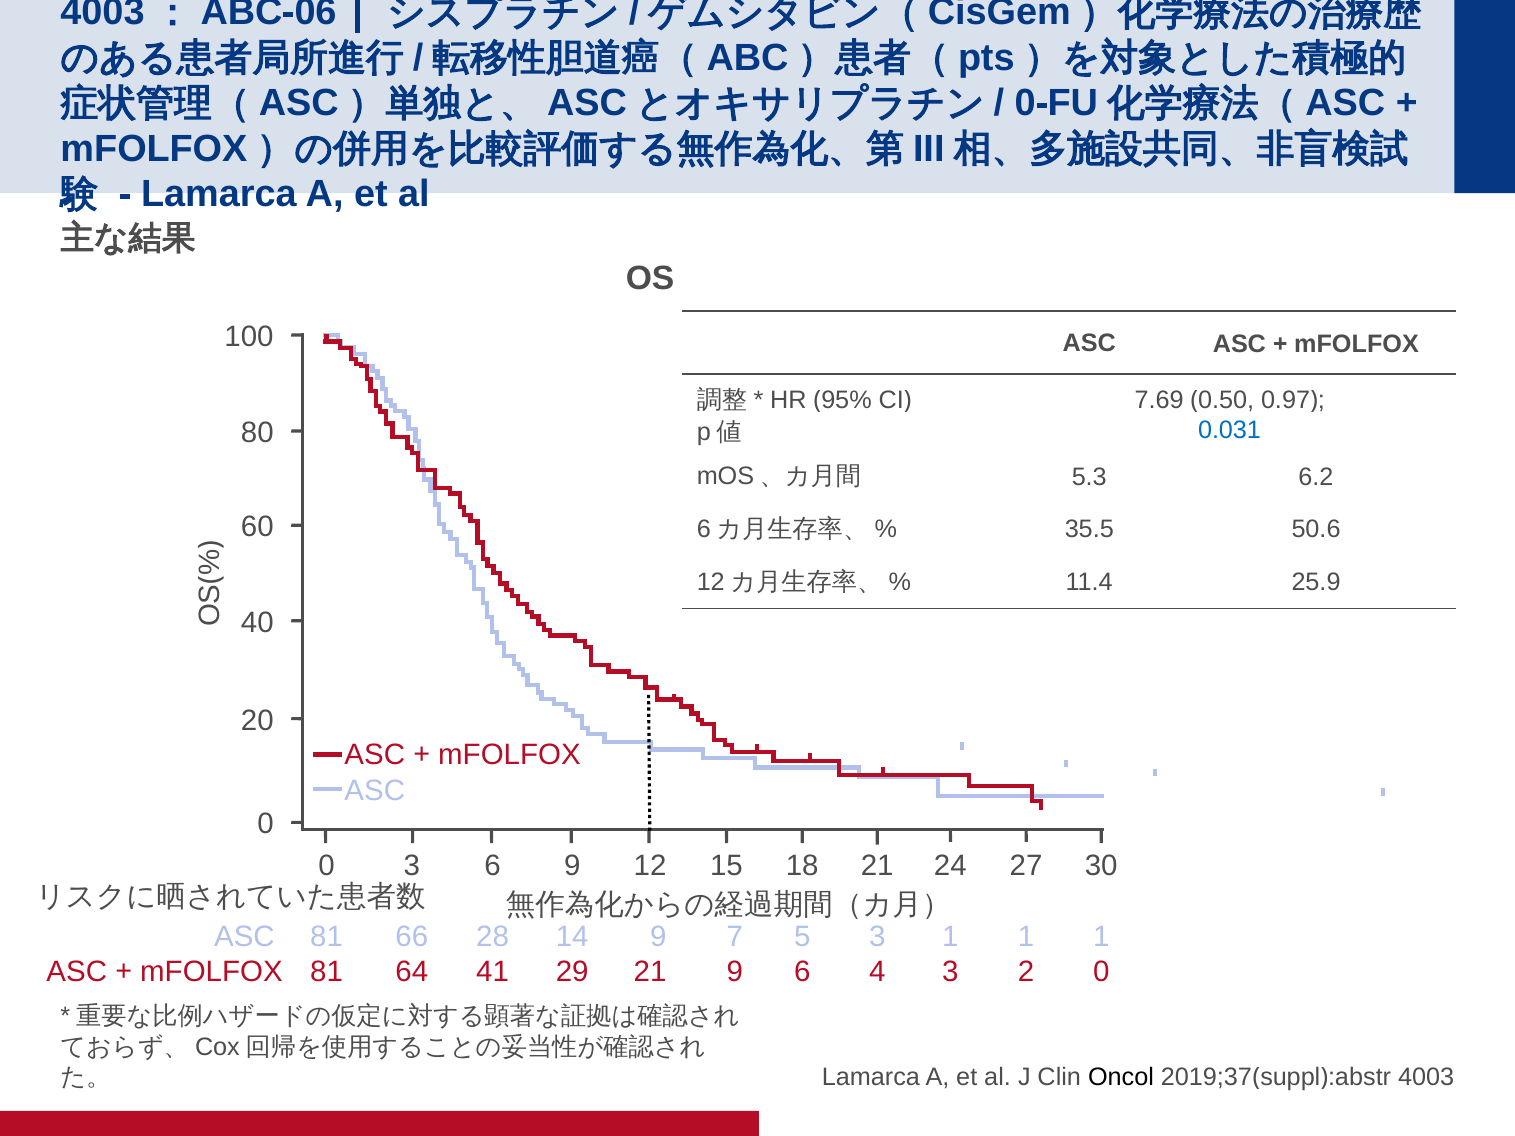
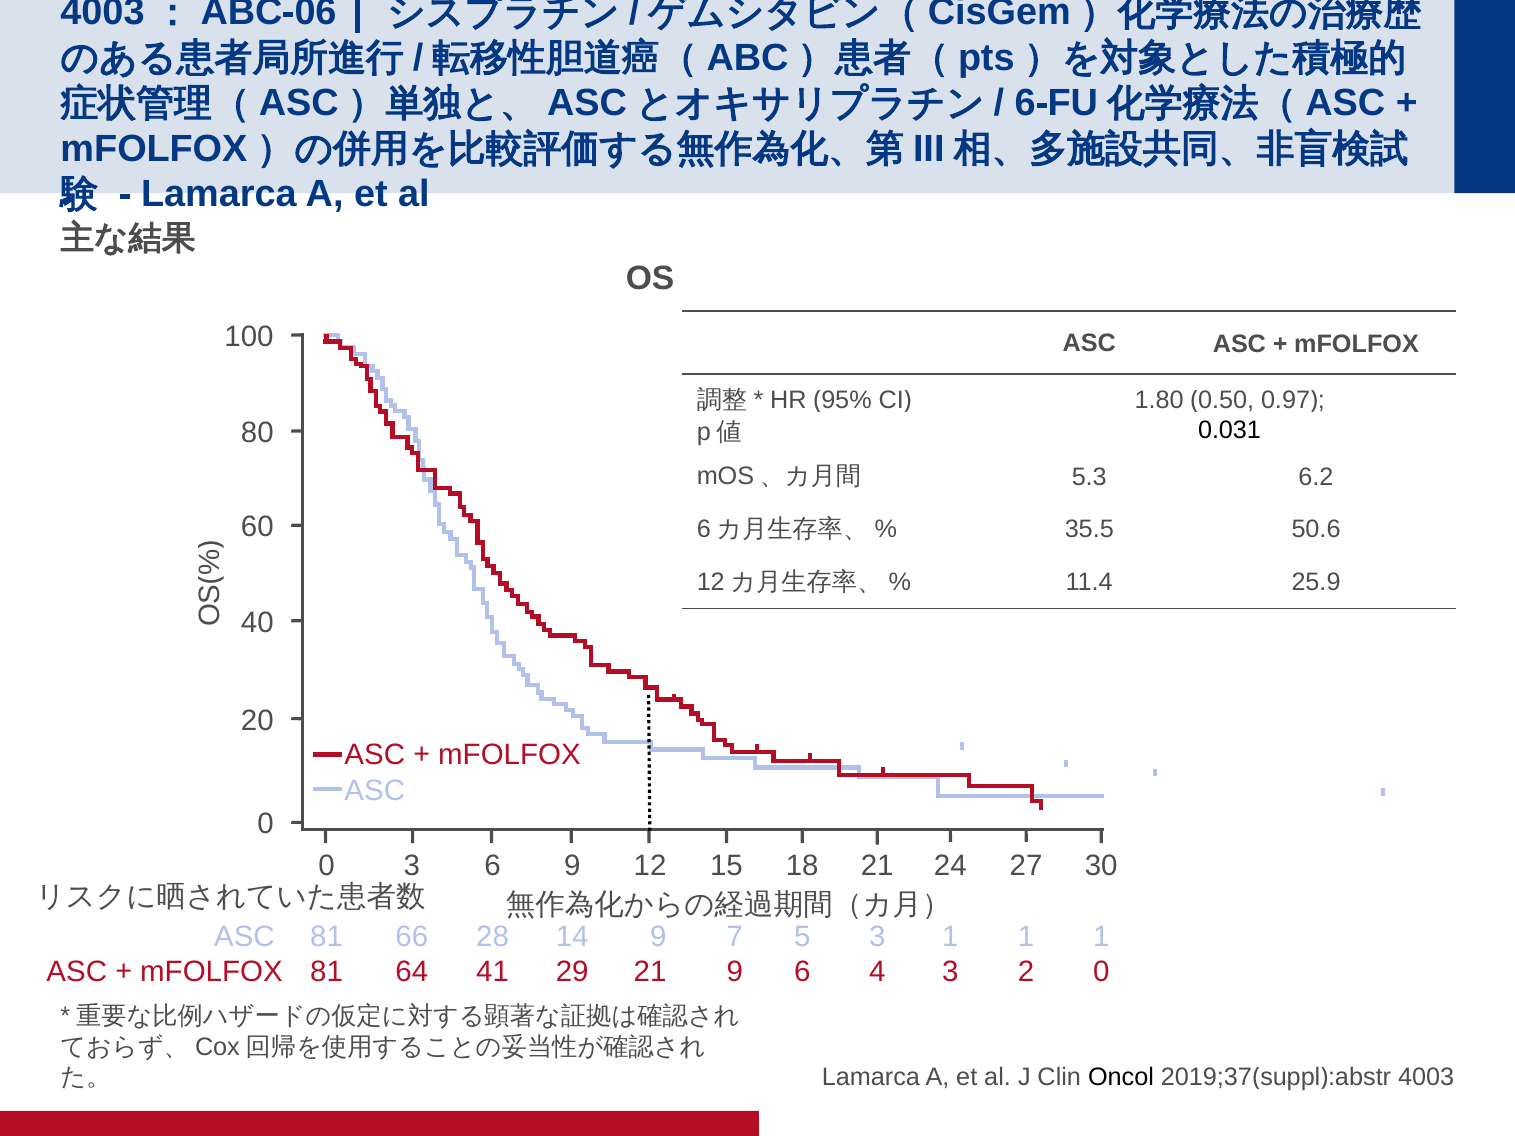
0 at (1025, 103): 0 -> 6
7.69: 7.69 -> 1.80
0.031 colour: blue -> black
